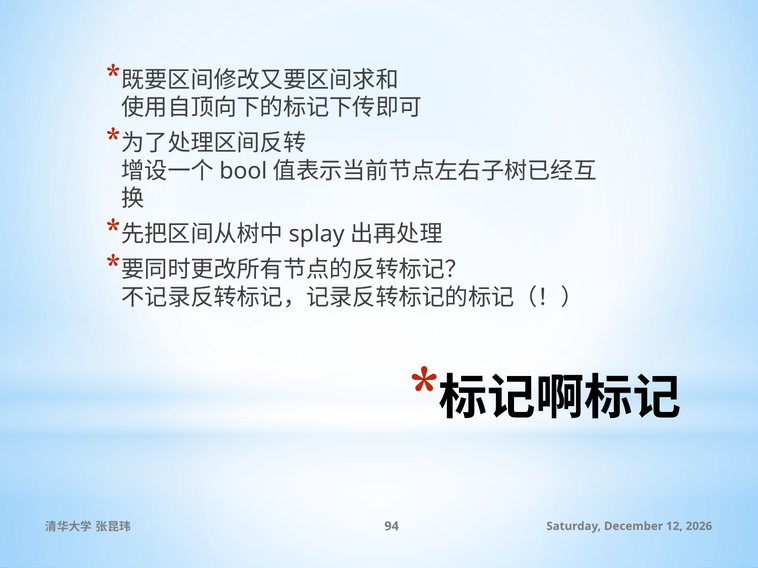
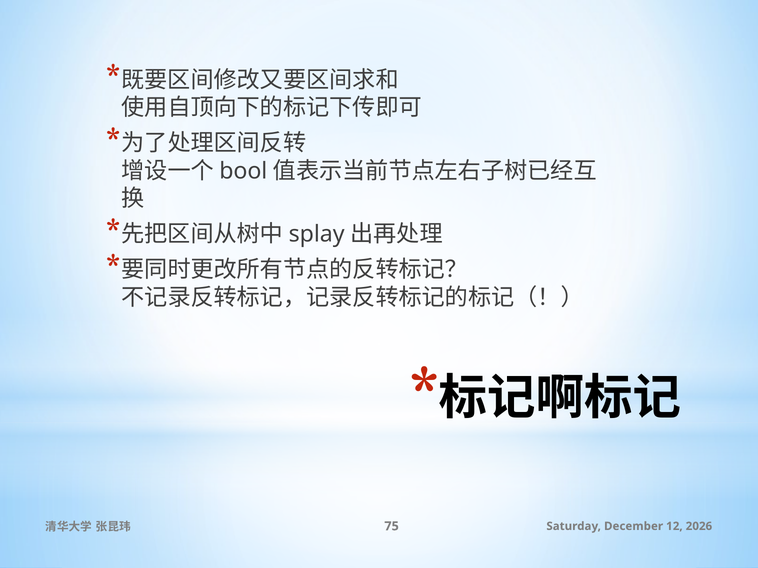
94: 94 -> 75
